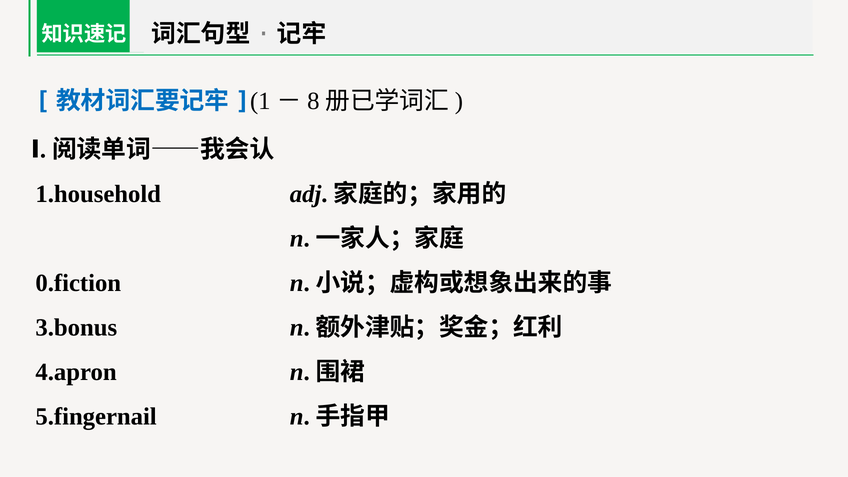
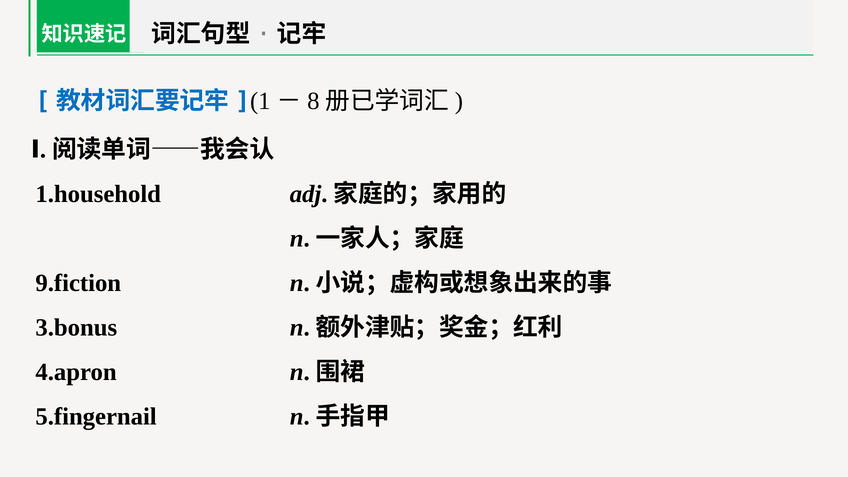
0.fiction: 0.fiction -> 9.fiction
